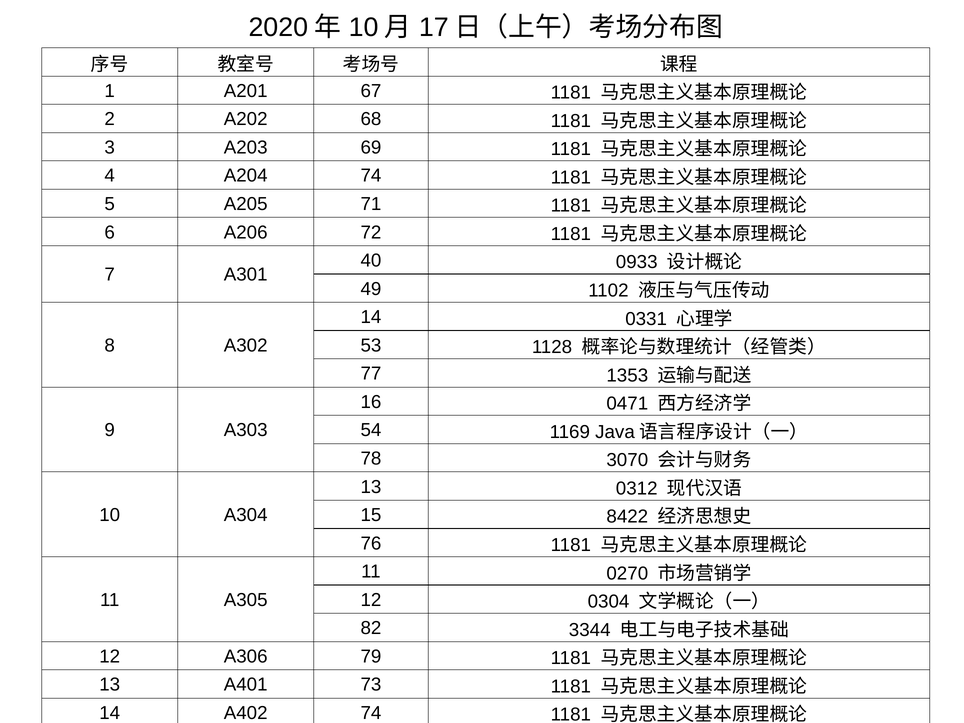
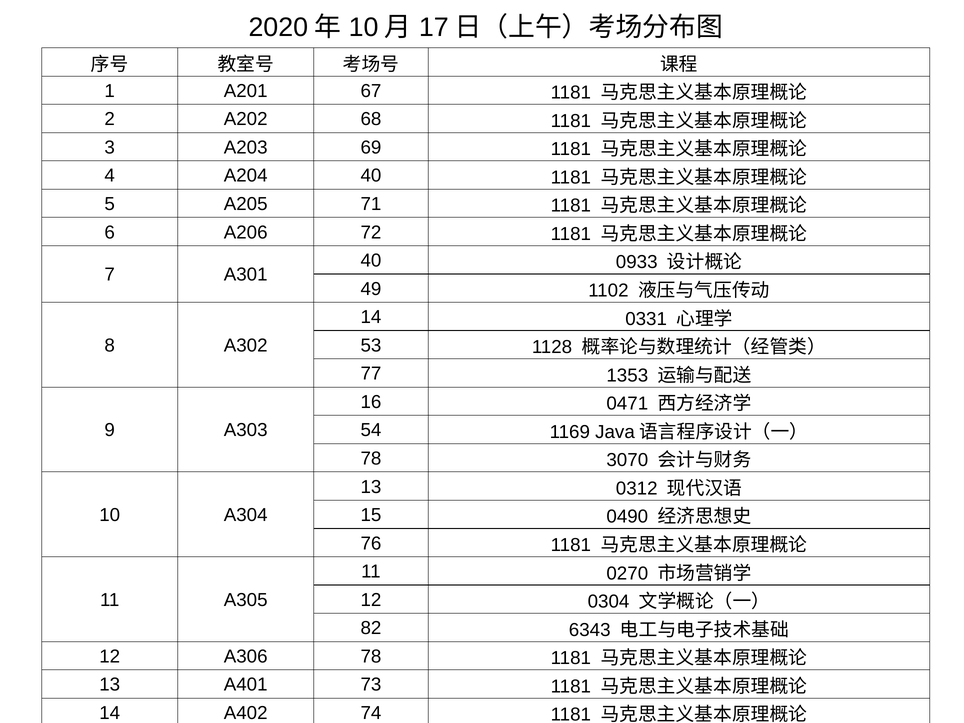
A204 74: 74 -> 40
8422: 8422 -> 0490
3344: 3344 -> 6343
A306 79: 79 -> 78
